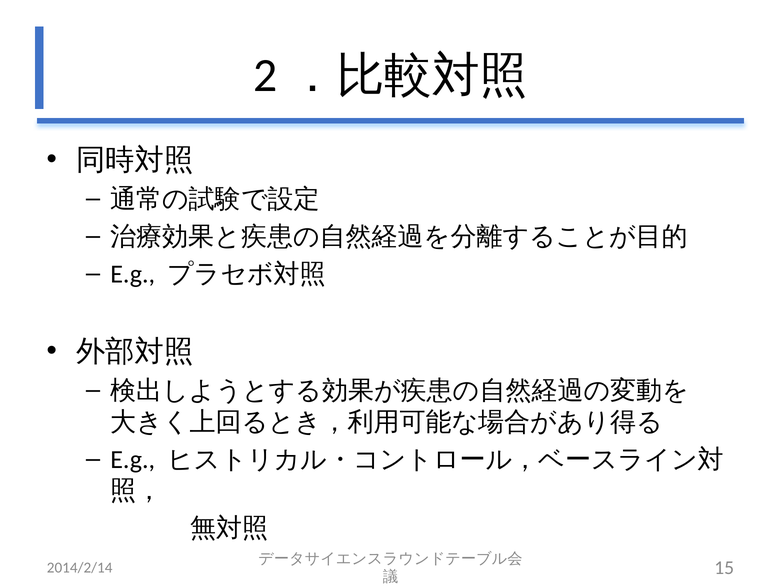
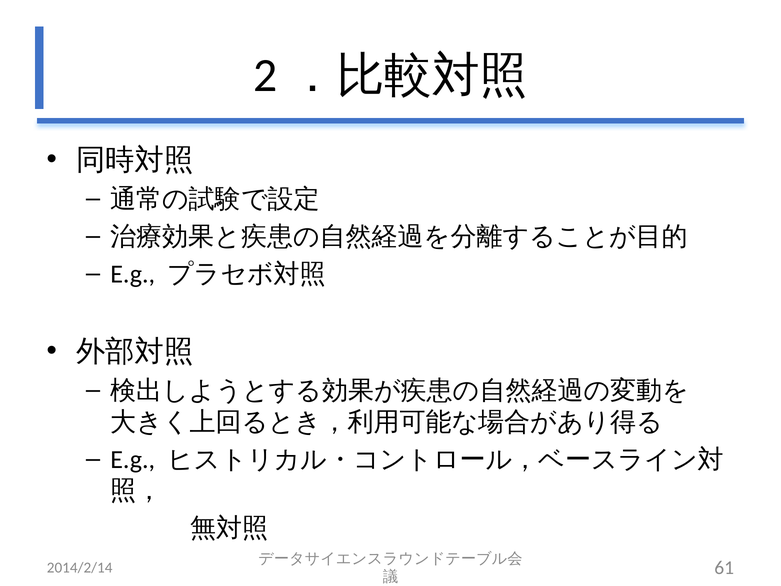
15: 15 -> 61
